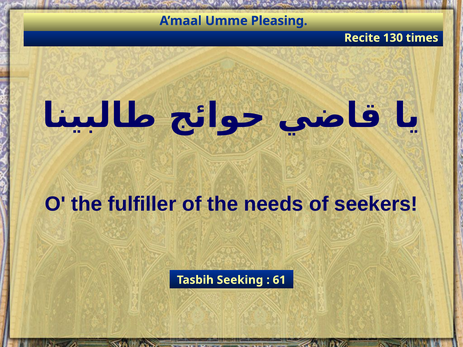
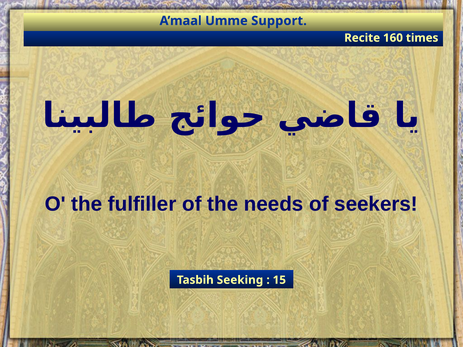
Pleasing: Pleasing -> Support
130: 130 -> 160
61: 61 -> 15
